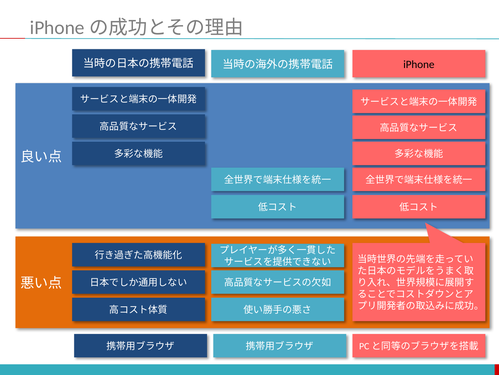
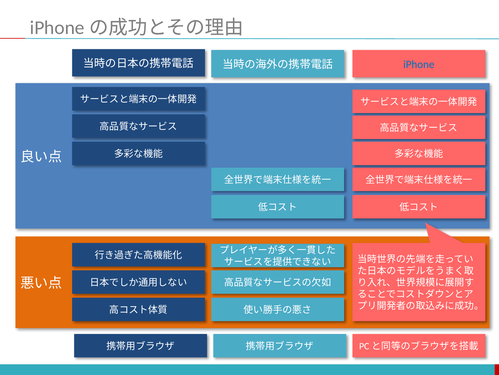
iPhone colour: black -> blue
